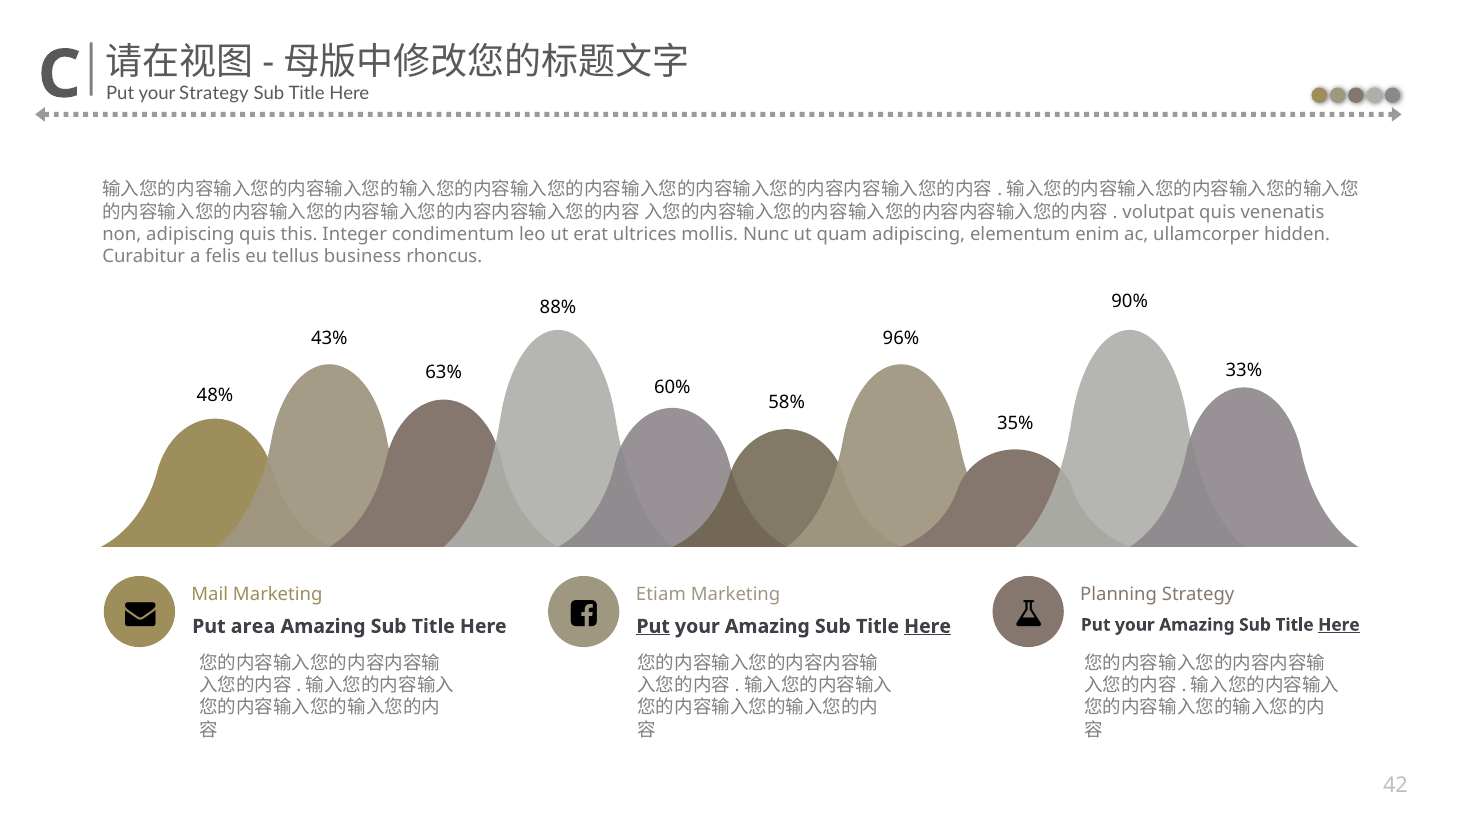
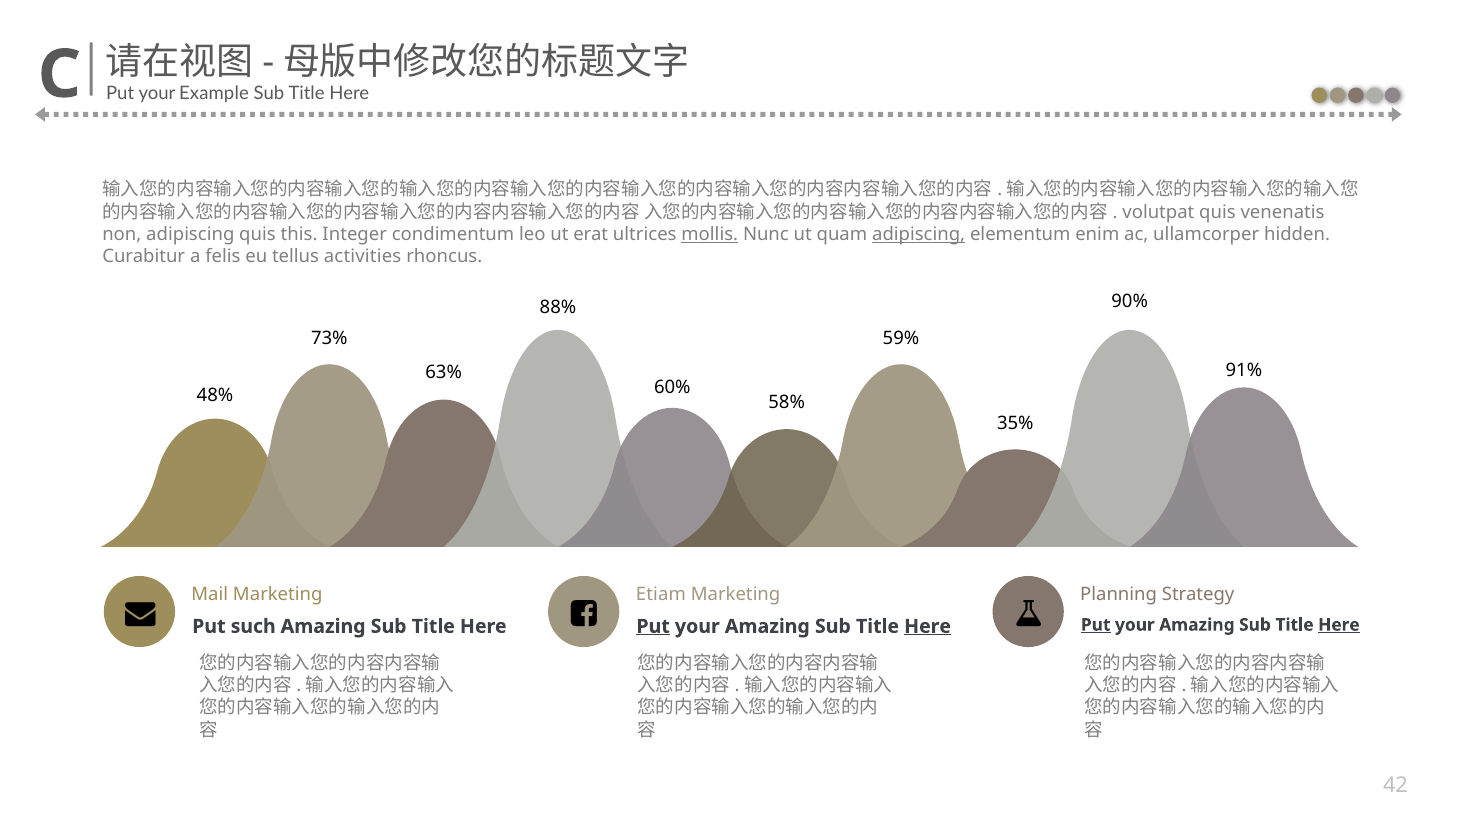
your Strategy: Strategy -> Example
mollis underline: none -> present
adipiscing at (919, 234) underline: none -> present
business: business -> activities
43%: 43% -> 73%
96%: 96% -> 59%
33%: 33% -> 91%
Put at (1096, 625) underline: none -> present
area: area -> such
